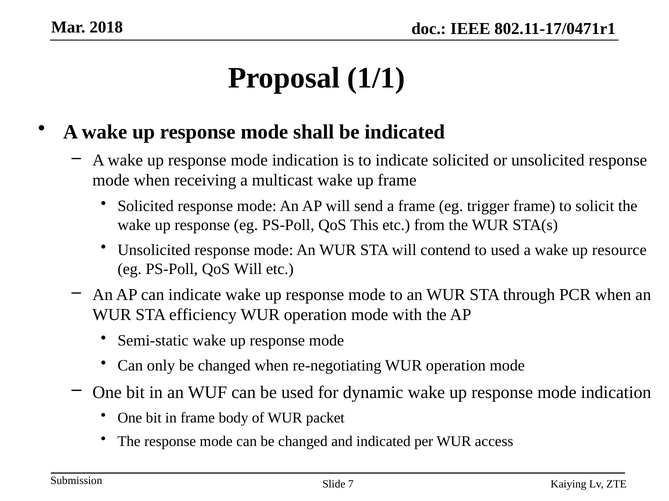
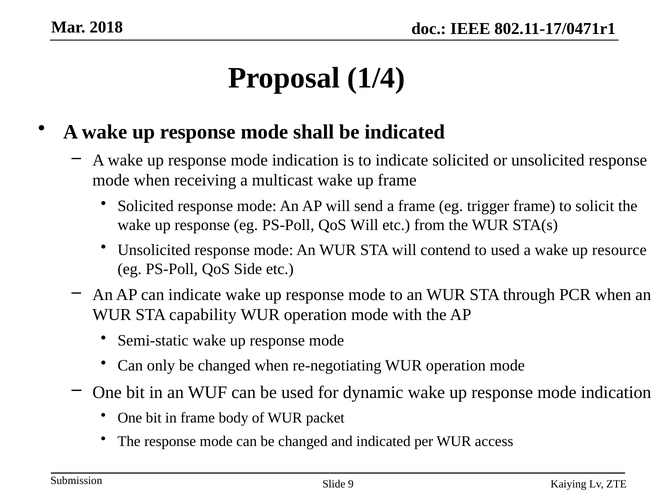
1/1: 1/1 -> 1/4
QoS This: This -> Will
QoS Will: Will -> Side
efficiency: efficiency -> capability
7: 7 -> 9
